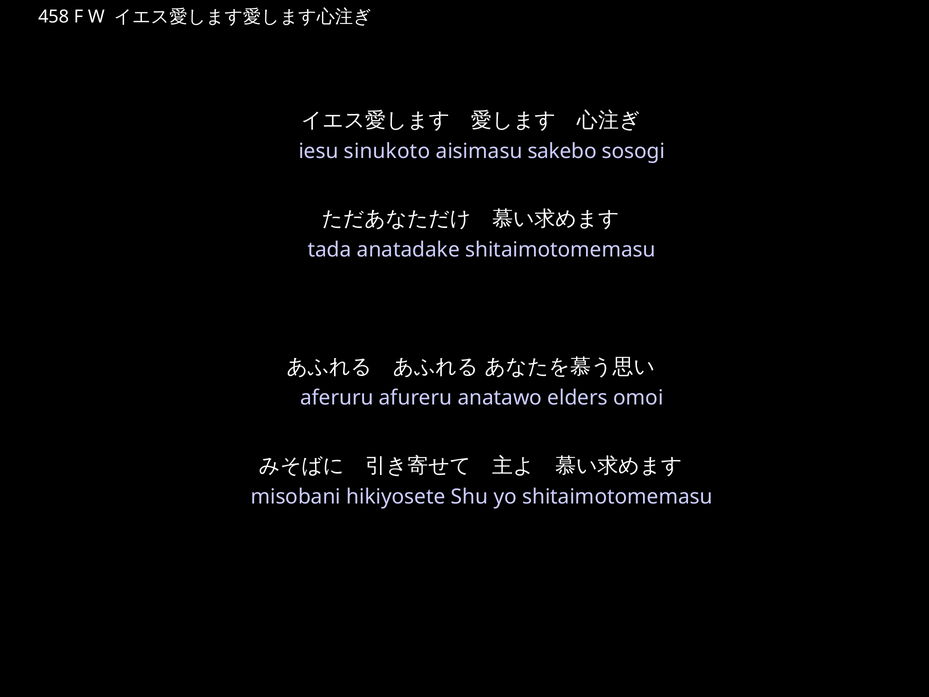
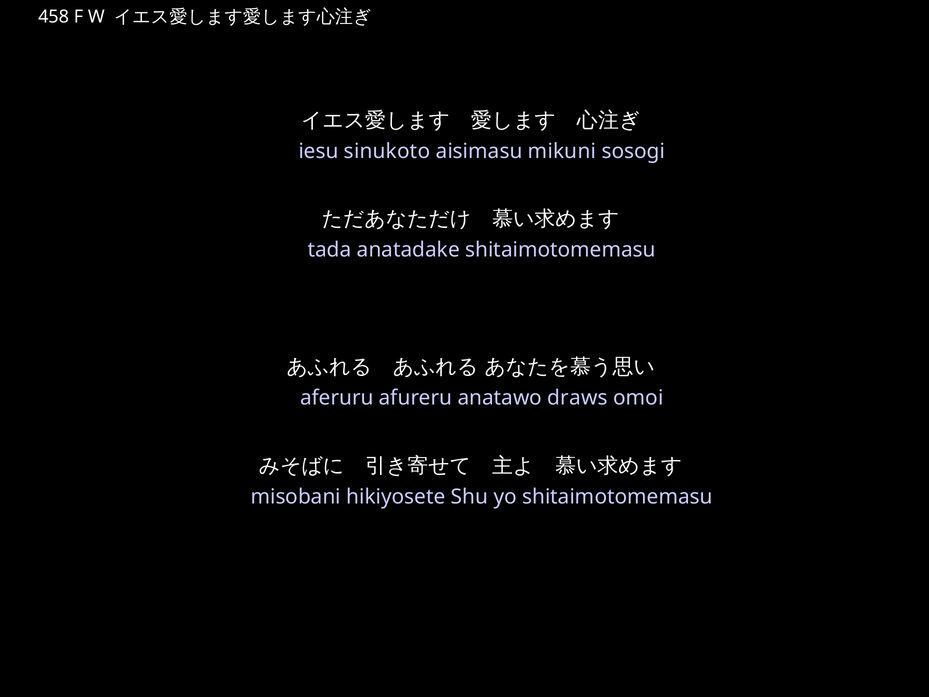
sakebo: sakebo -> mikuni
elders: elders -> draws
